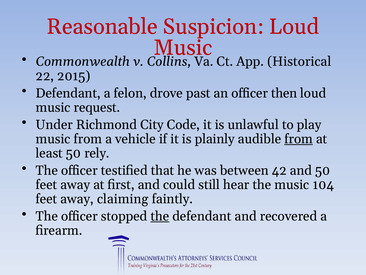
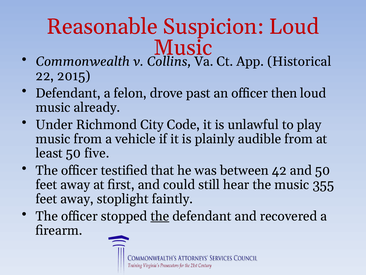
request: request -> already
from at (299, 139) underline: present -> none
rely: rely -> five
104: 104 -> 355
claiming: claiming -> stoplight
